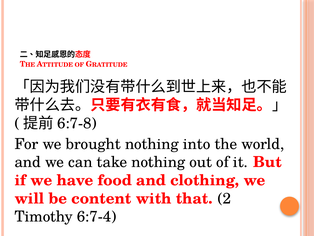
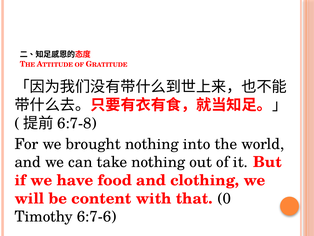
2: 2 -> 0
6:7-4: 6:7-4 -> 6:7-6
